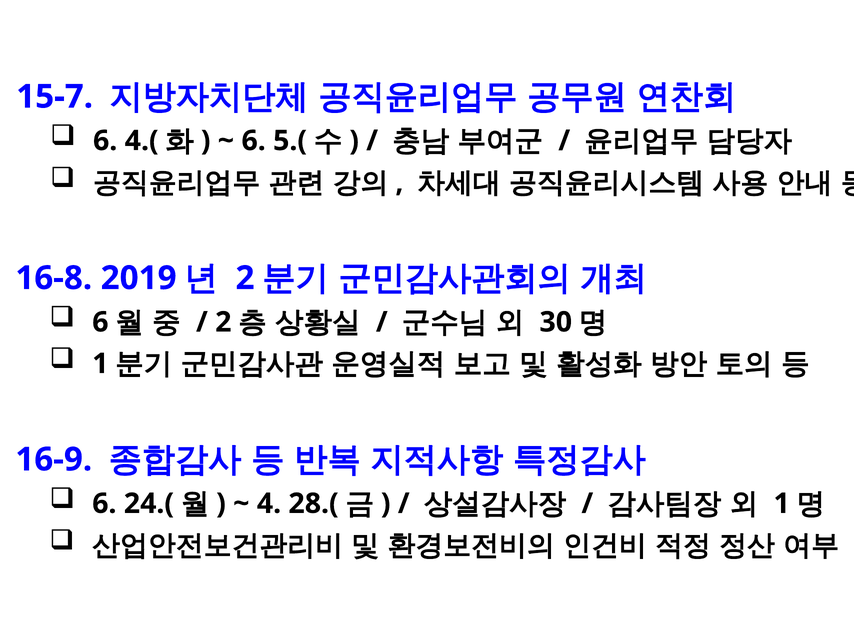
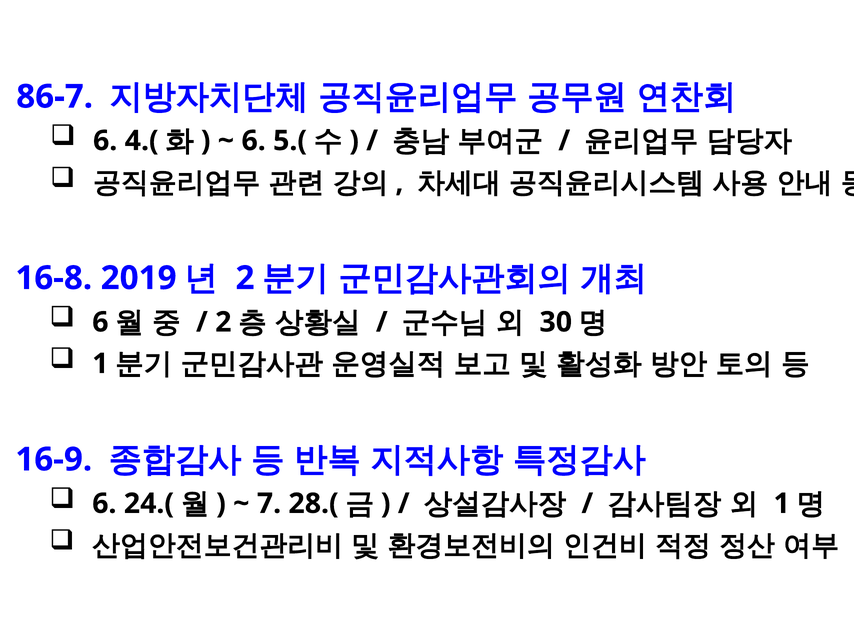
15-7: 15-7 -> 86-7
4: 4 -> 7
